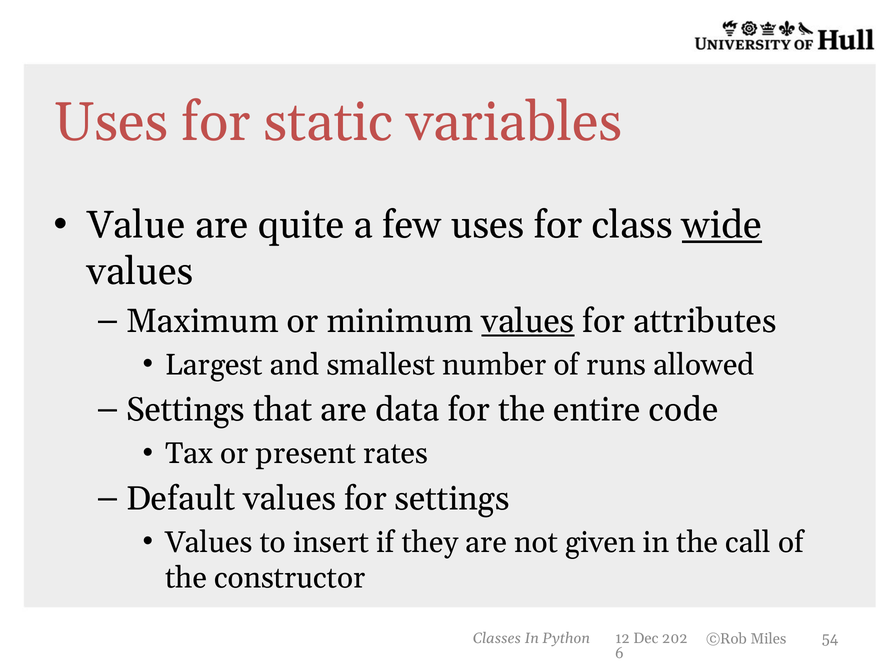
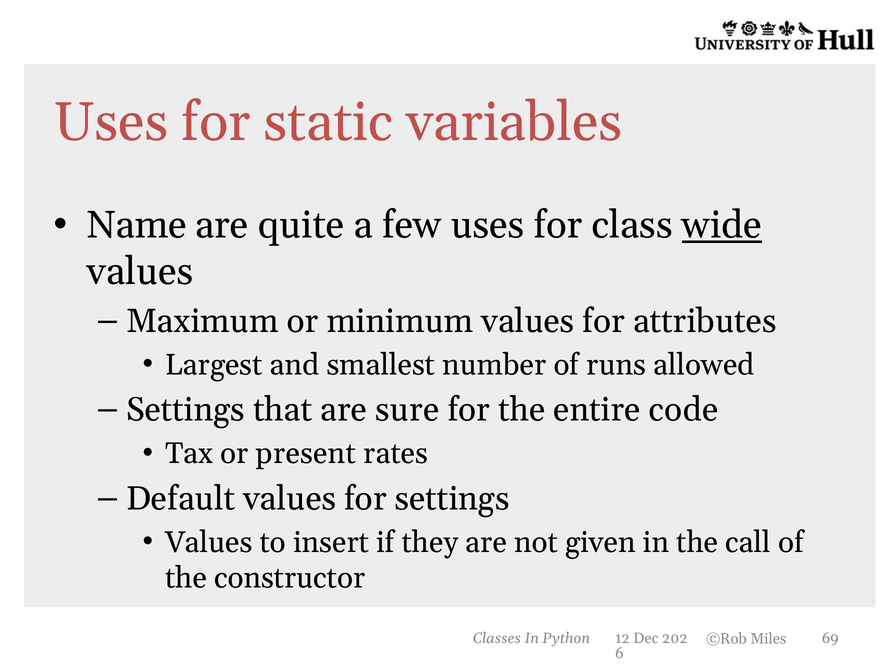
Value: Value -> Name
values at (528, 321) underline: present -> none
data: data -> sure
54: 54 -> 69
